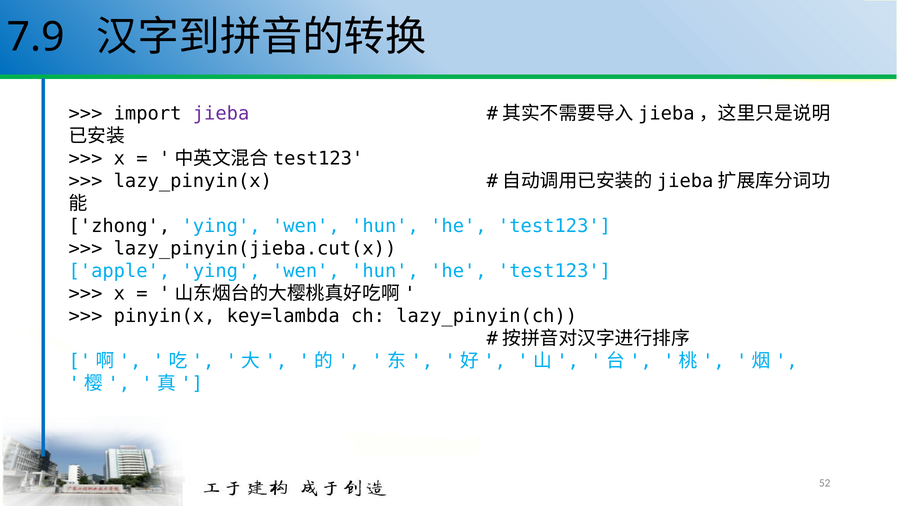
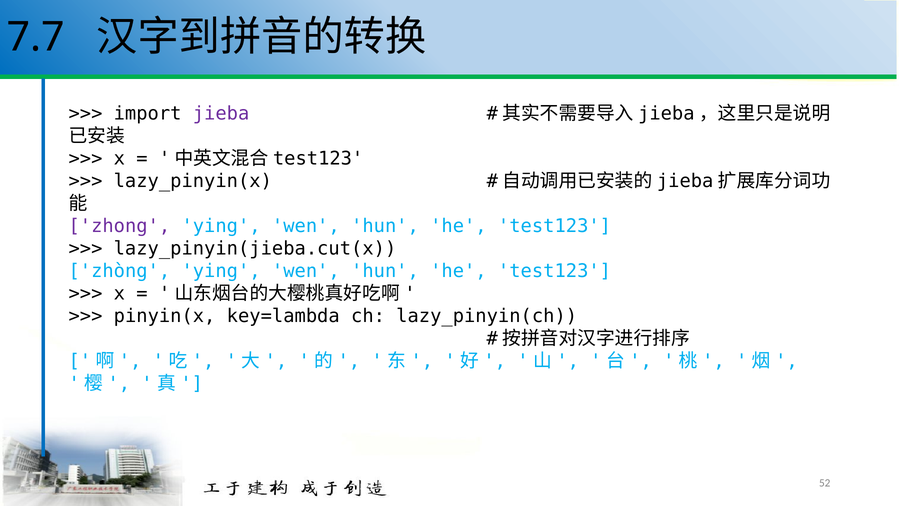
7.9: 7.9 -> 7.7
zhong colour: black -> purple
apple: apple -> zhòng
